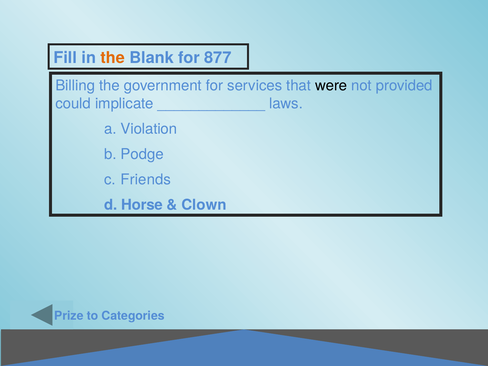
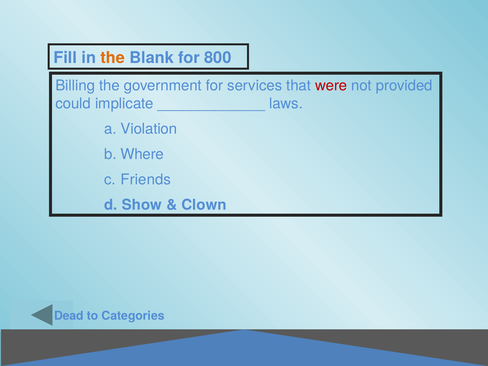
877: 877 -> 800
were colour: black -> red
Podge: Podge -> Where
Horse: Horse -> Show
Prize: Prize -> Dead
